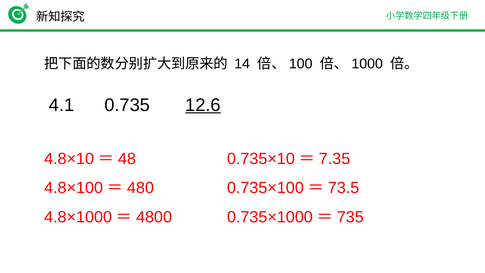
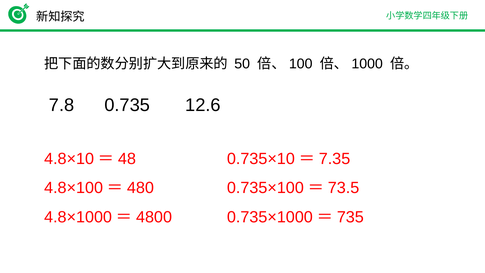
14: 14 -> 50
4.1: 4.1 -> 7.8
12.6 underline: present -> none
